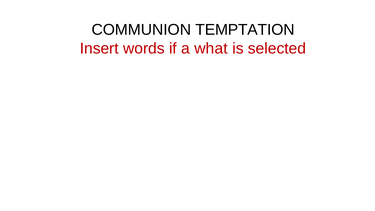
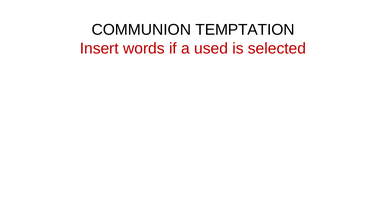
what: what -> used
